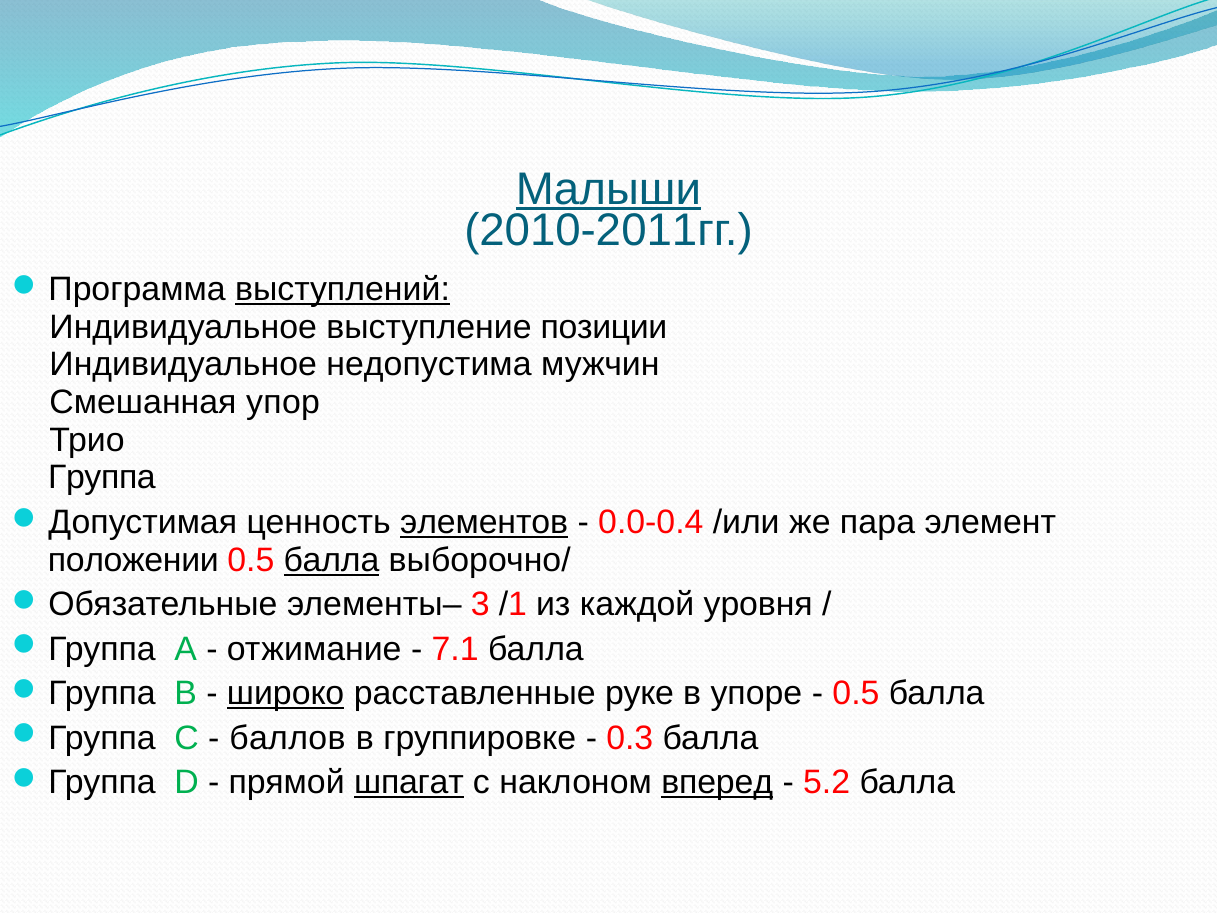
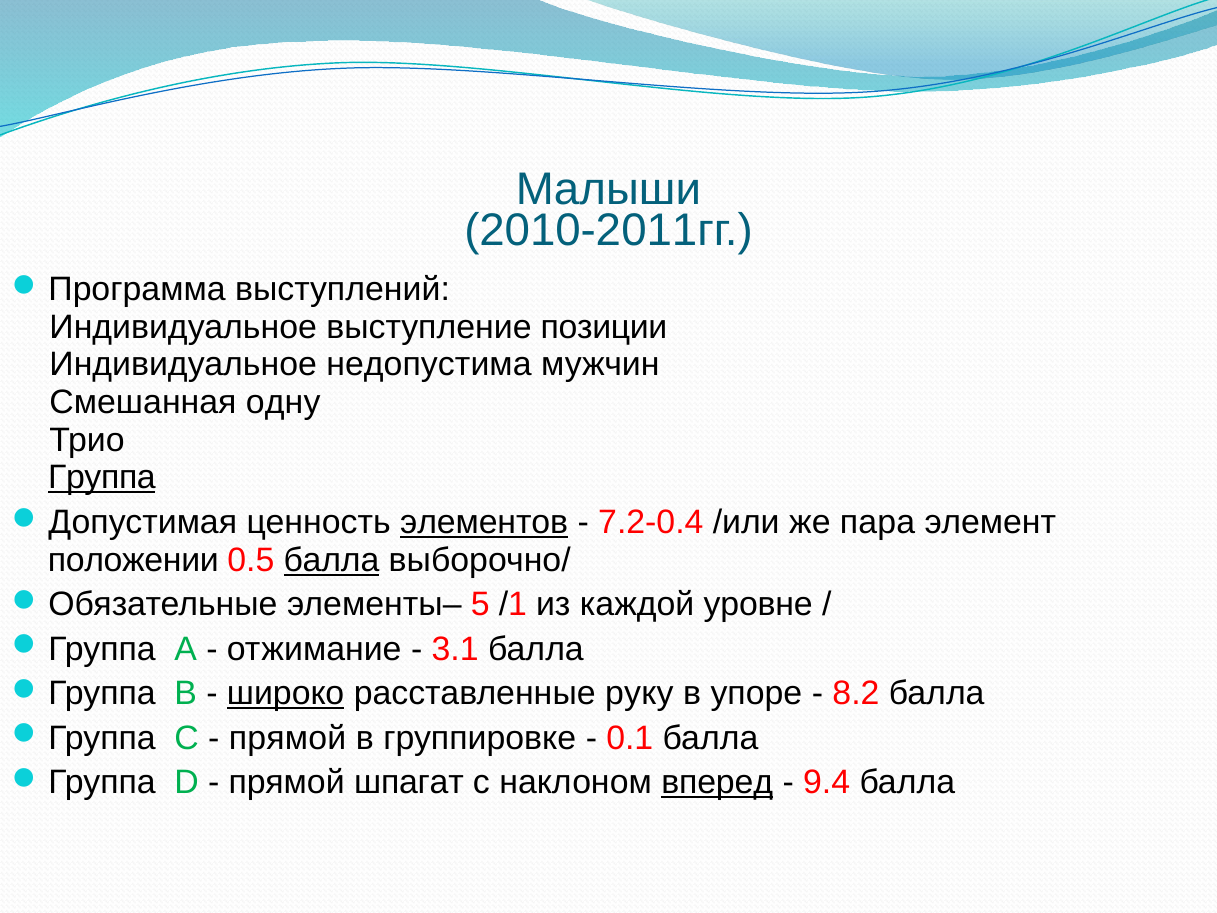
Малыши underline: present -> none
выступлений underline: present -> none
упор: упор -> одну
Группа underline: none -> present
0.0-0.4: 0.0-0.4 -> 7.2-0.4
3: 3 -> 5
уровня: уровня -> уровне
7.1: 7.1 -> 3.1
руке: руке -> руку
0.5 at (856, 693): 0.5 -> 8.2
баллов at (287, 738): баллов -> прямой
0.3: 0.3 -> 0.1
шпагат underline: present -> none
5.2: 5.2 -> 9.4
